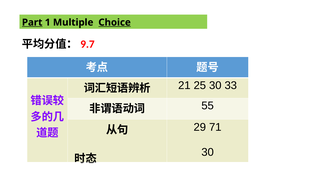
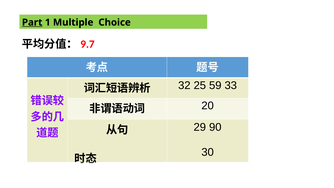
Choice underline: present -> none
21: 21 -> 32
25 30: 30 -> 59
55: 55 -> 20
71: 71 -> 90
